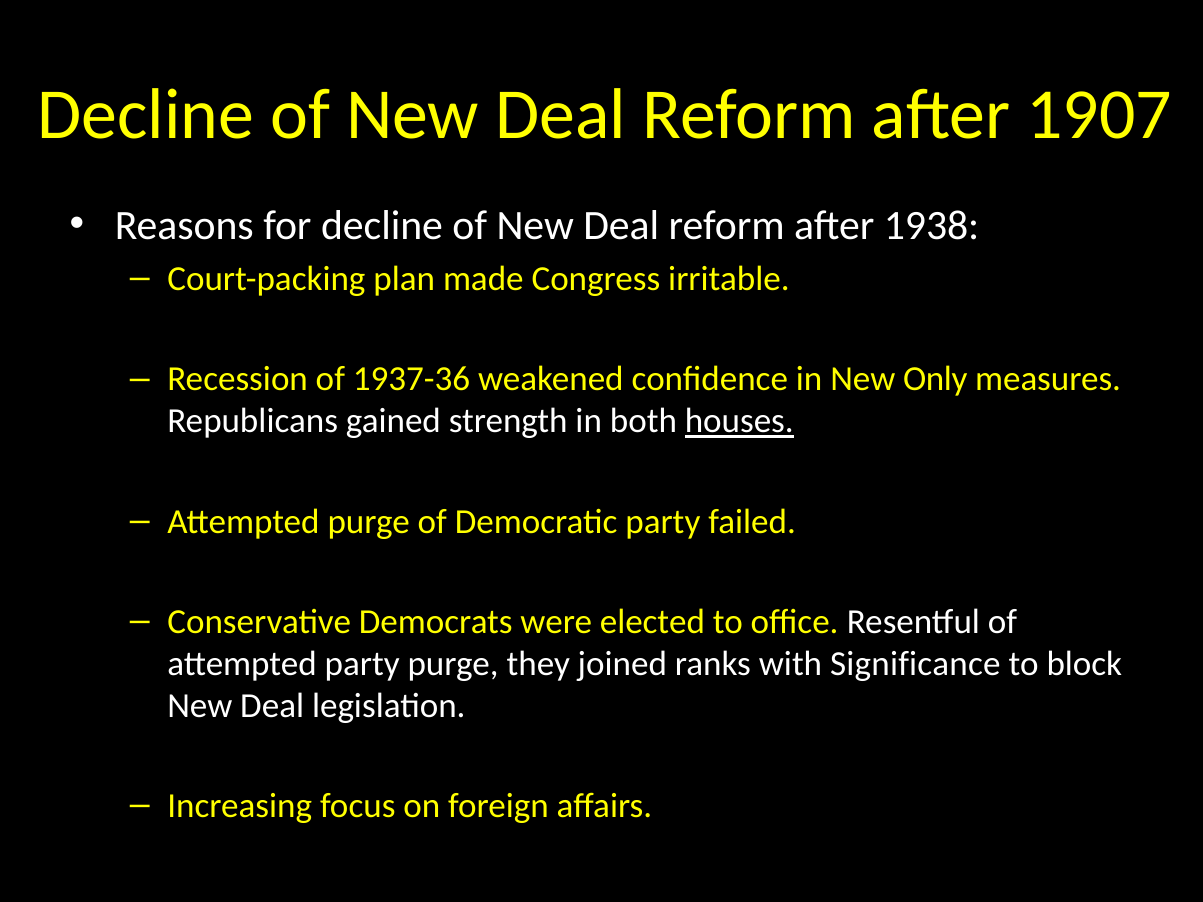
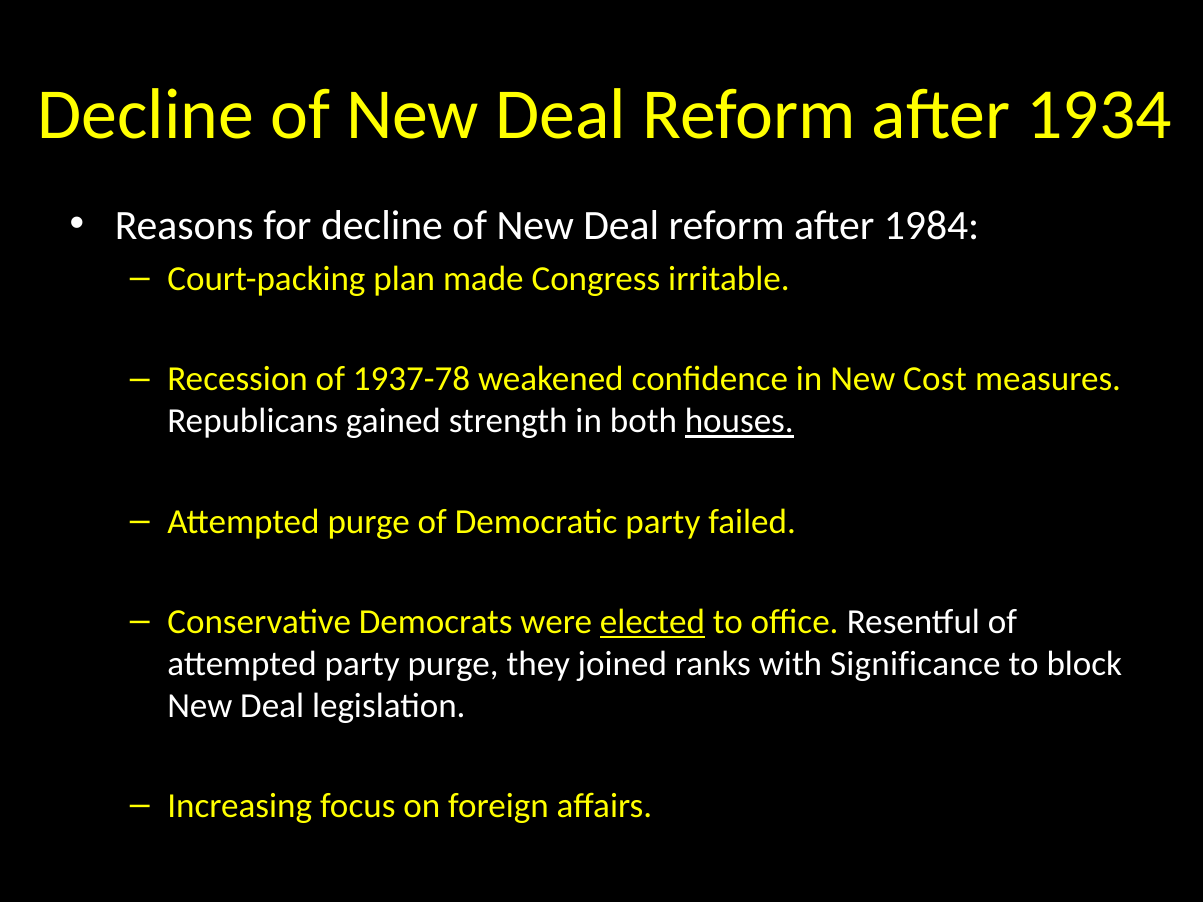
1907: 1907 -> 1934
1938: 1938 -> 1984
1937-36: 1937-36 -> 1937-78
Only: Only -> Cost
elected underline: none -> present
